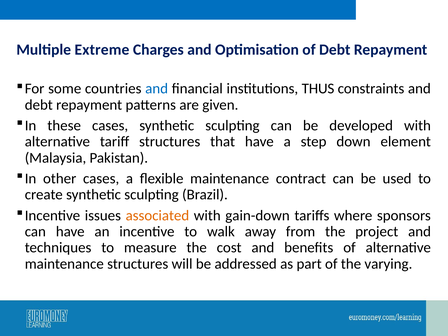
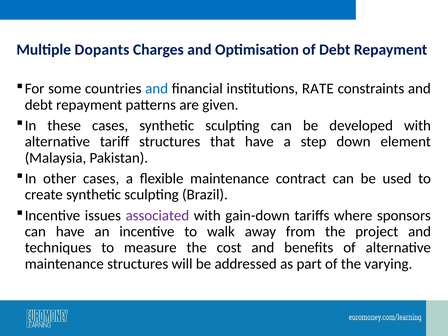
Extreme: Extreme -> Dopants
THUS: THUS -> RATE
associated colour: orange -> purple
